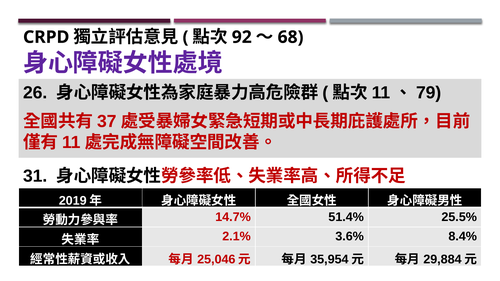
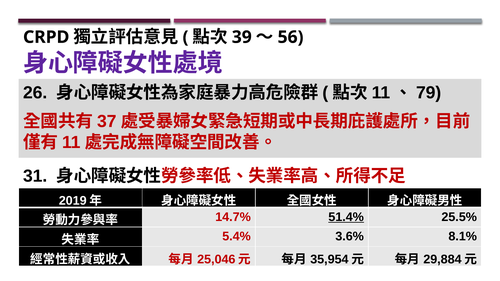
92: 92 -> 39
68: 68 -> 56
51.4% underline: none -> present
2.1%: 2.1% -> 5.4%
8.4%: 8.4% -> 8.1%
